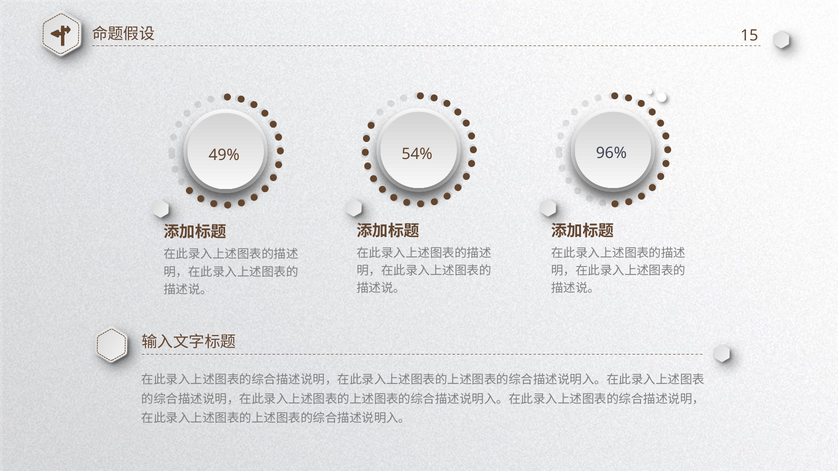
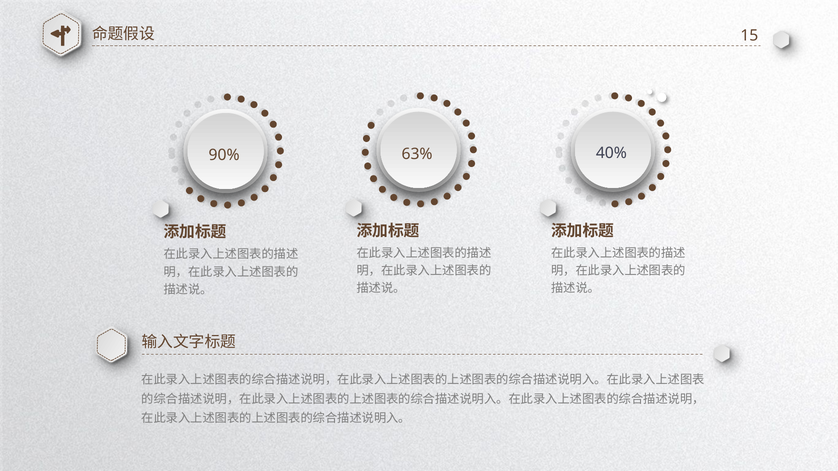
96%: 96% -> 40%
54%: 54% -> 63%
49%: 49% -> 90%
